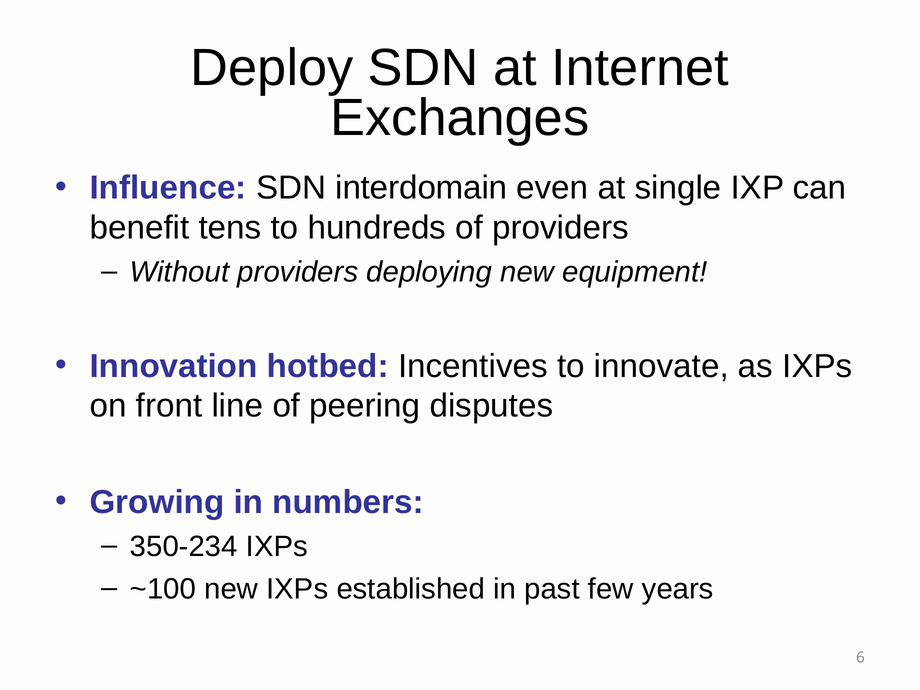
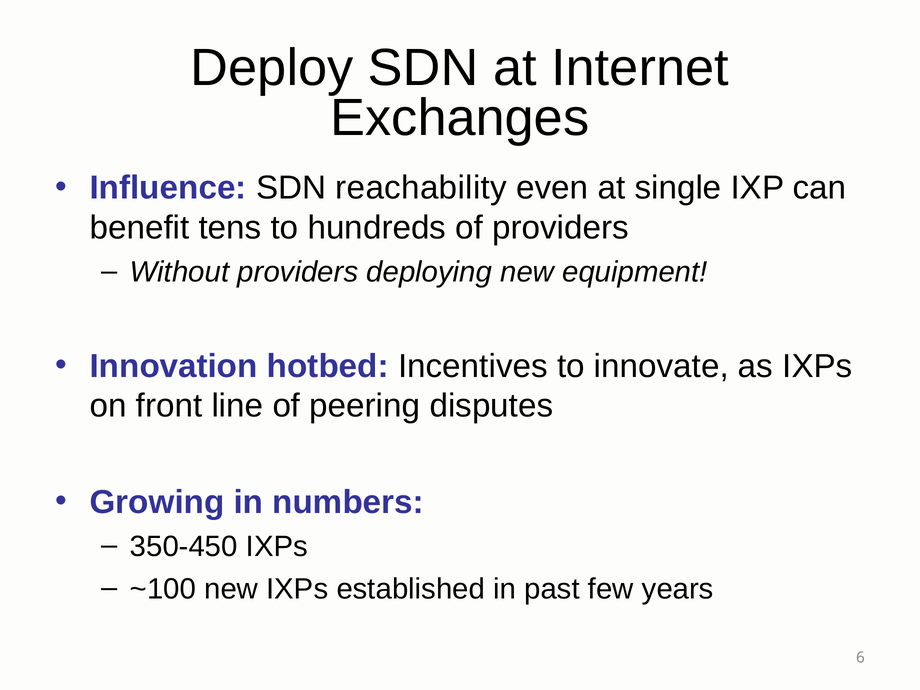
interdomain: interdomain -> reachability
350-234: 350-234 -> 350-450
